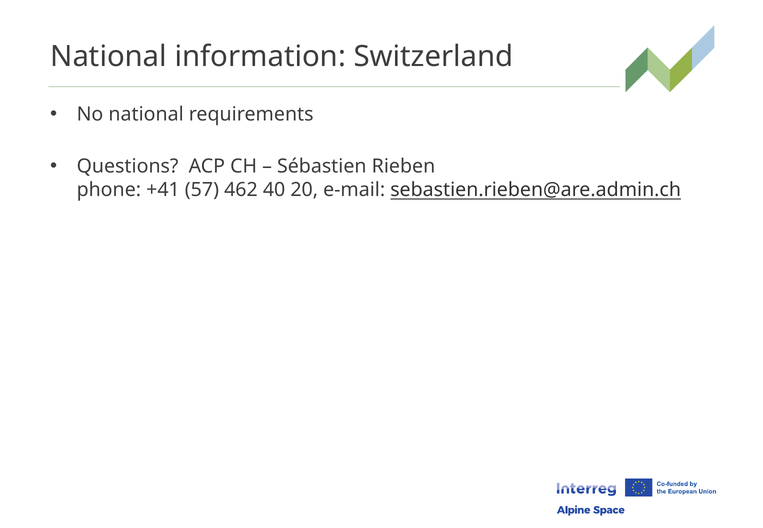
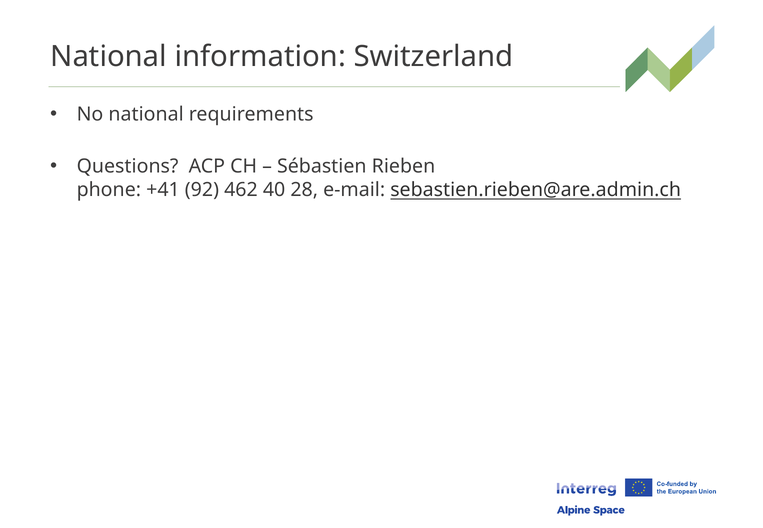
57: 57 -> 92
20: 20 -> 28
